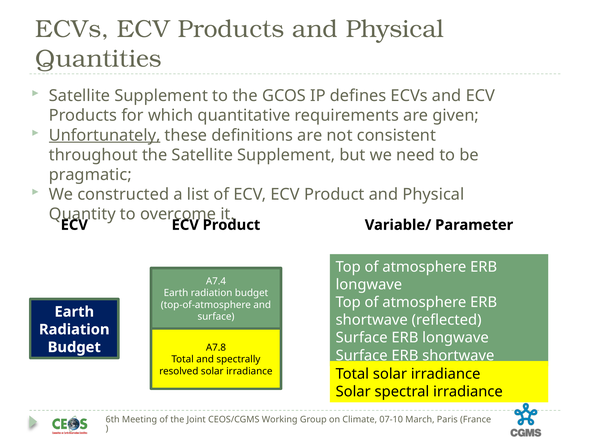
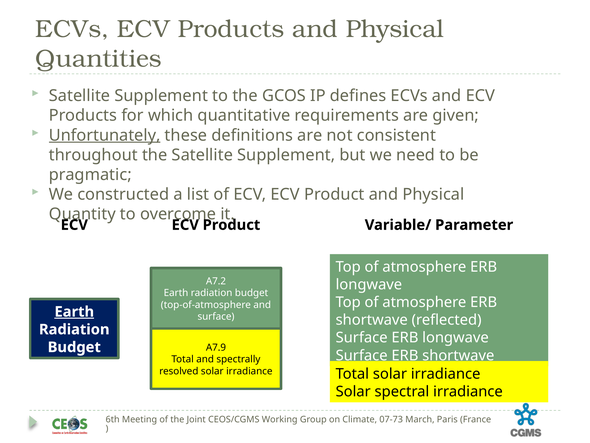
A7.4: A7.4 -> A7.2
Earth at (74, 311) underline: none -> present
A7.8: A7.8 -> A7.9
07-10: 07-10 -> 07-73
